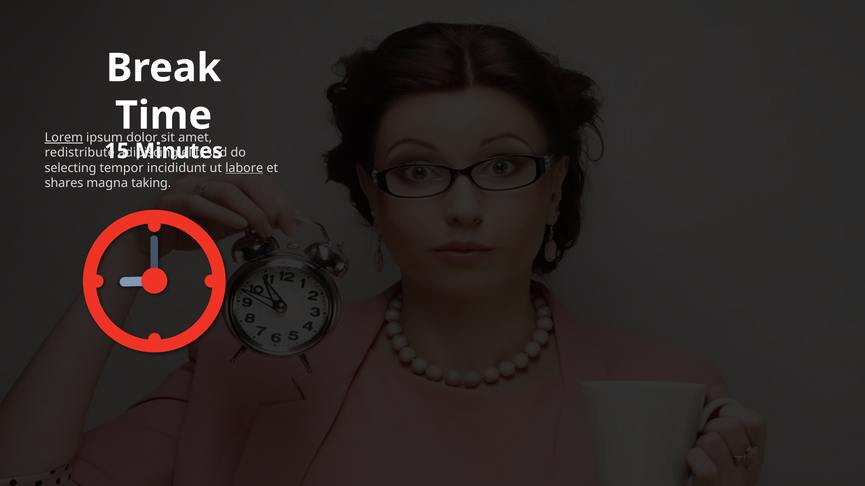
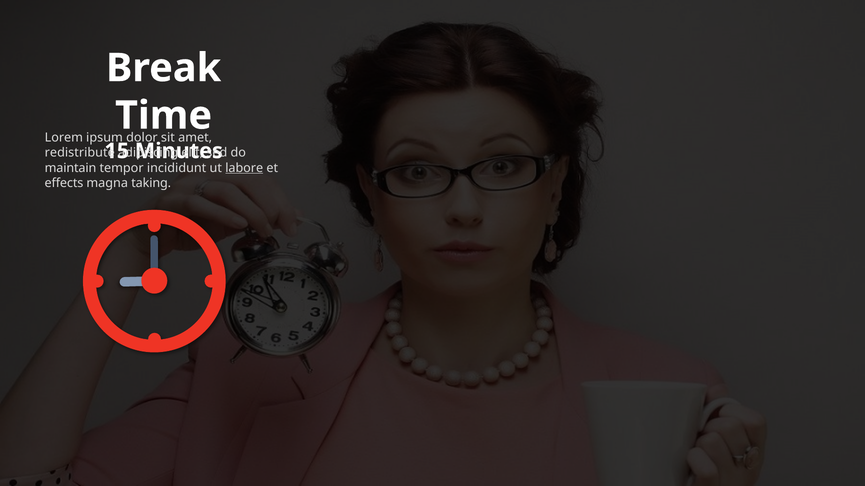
Lorem underline: present -> none
selecting: selecting -> maintain
shares: shares -> effects
